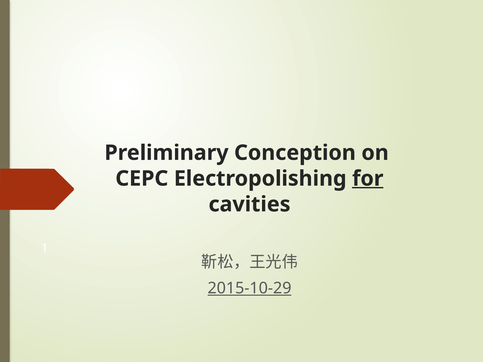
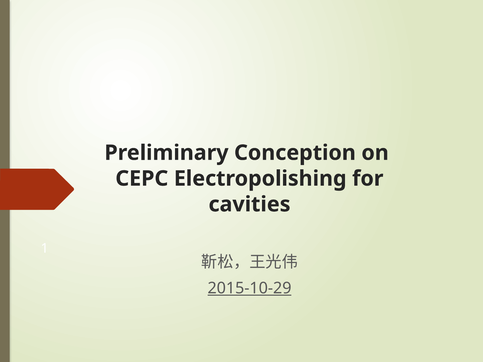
for underline: present -> none
